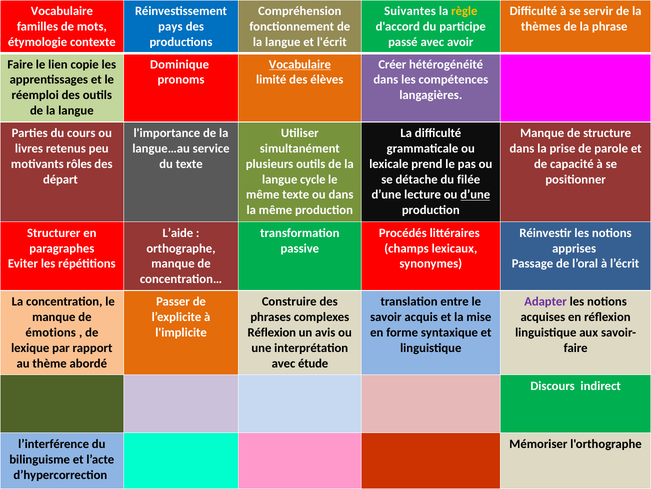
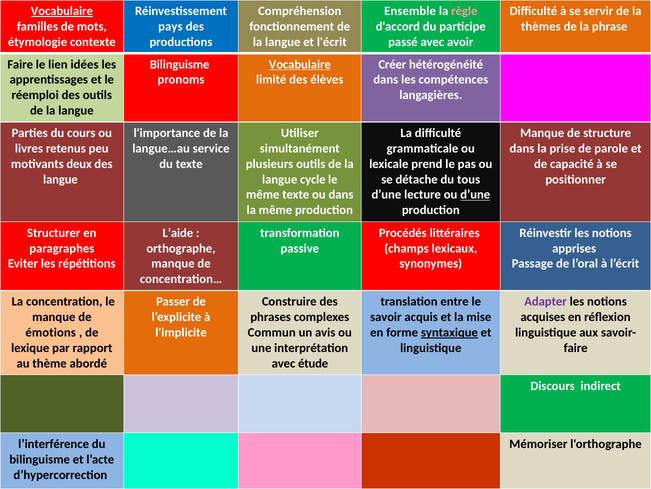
Vocabulaire at (62, 11) underline: none -> present
Suivantes: Suivantes -> Ensemble
règle colour: yellow -> pink
copie: copie -> idées
Dominique at (180, 64): Dominique -> Bilinguisme
rôles: rôles -> deux
départ at (60, 179): départ -> langue
filée: filée -> tous
Réflexion at (272, 332): Réflexion -> Commun
syntaxique underline: none -> present
